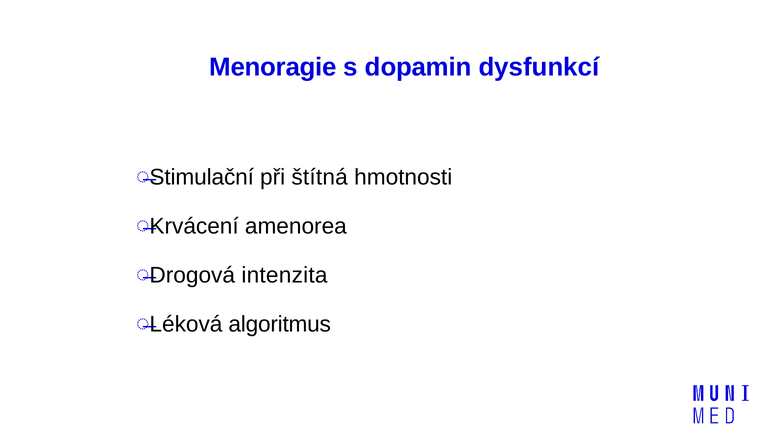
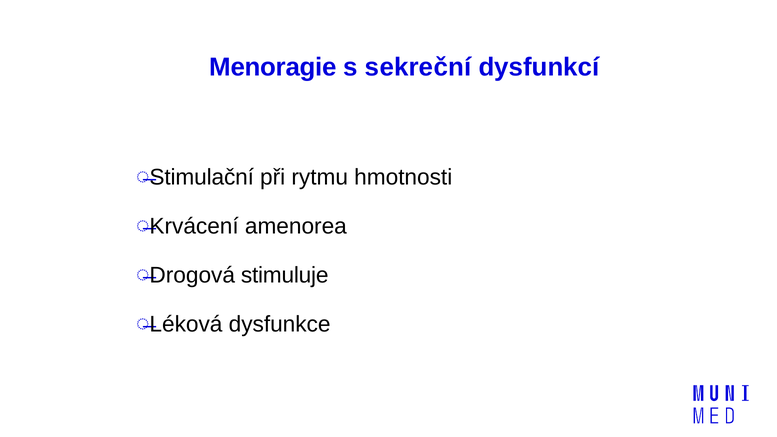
dopamin: dopamin -> sekreční
štítná: štítná -> rytmu
intenzita: intenzita -> stimuluje
algoritmus: algoritmus -> dysfunkce
